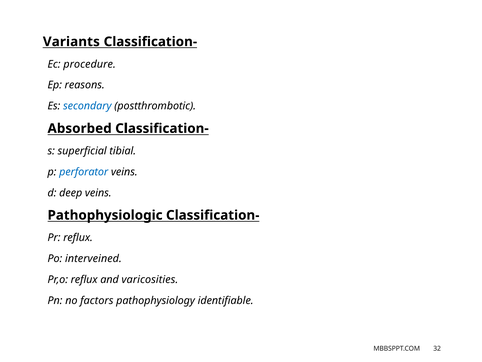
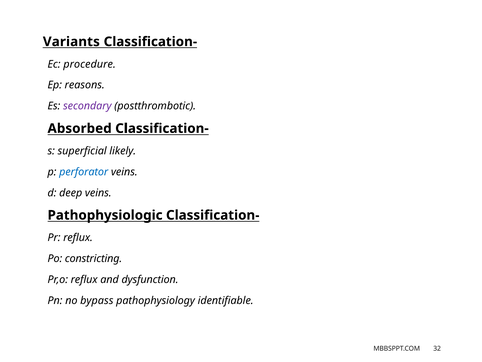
secondary colour: blue -> purple
tibial: tibial -> likely
interveined: interveined -> constricting
varicosities: varicosities -> dysfunction
factors: factors -> bypass
